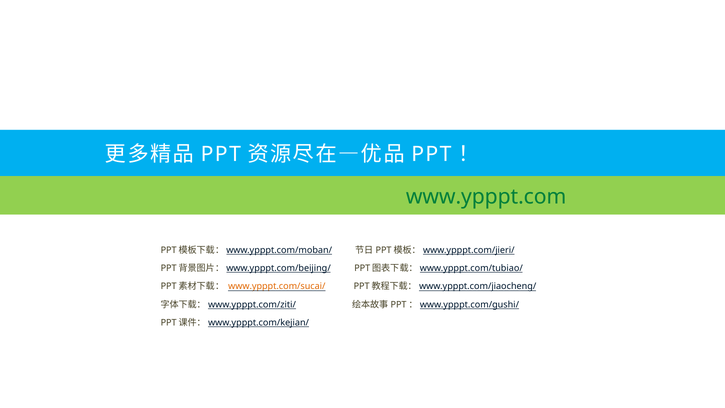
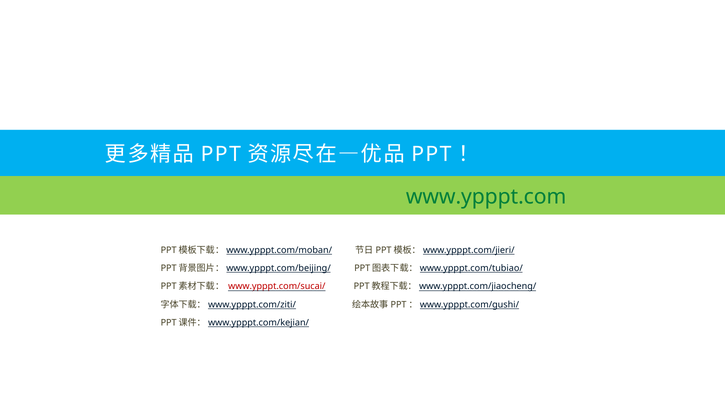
www.ypppt.com/sucai/ colour: orange -> red
